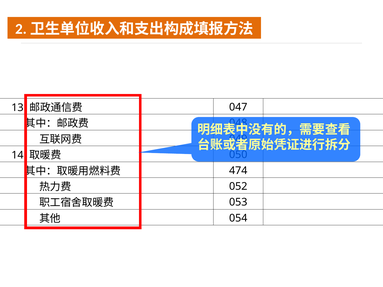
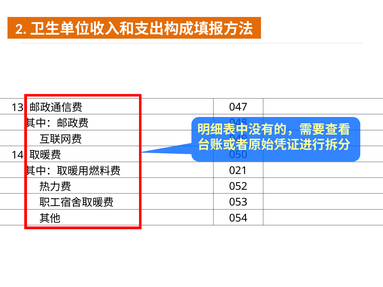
474: 474 -> 021
